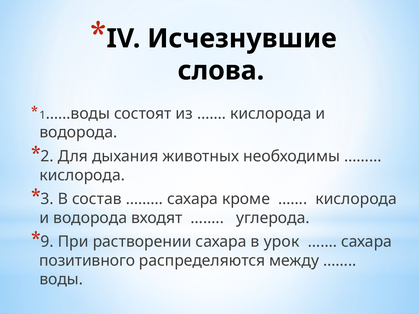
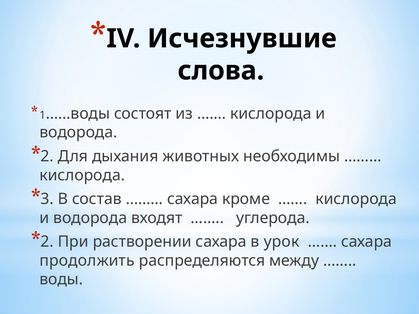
9 at (47, 242): 9 -> 2
позитивного: позитивного -> продолжить
